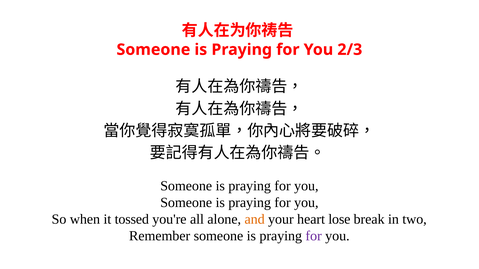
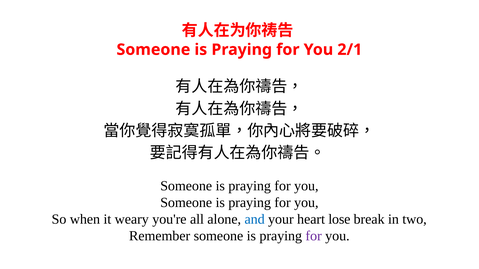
2/3: 2/3 -> 2/1
tossed: tossed -> weary
and colour: orange -> blue
